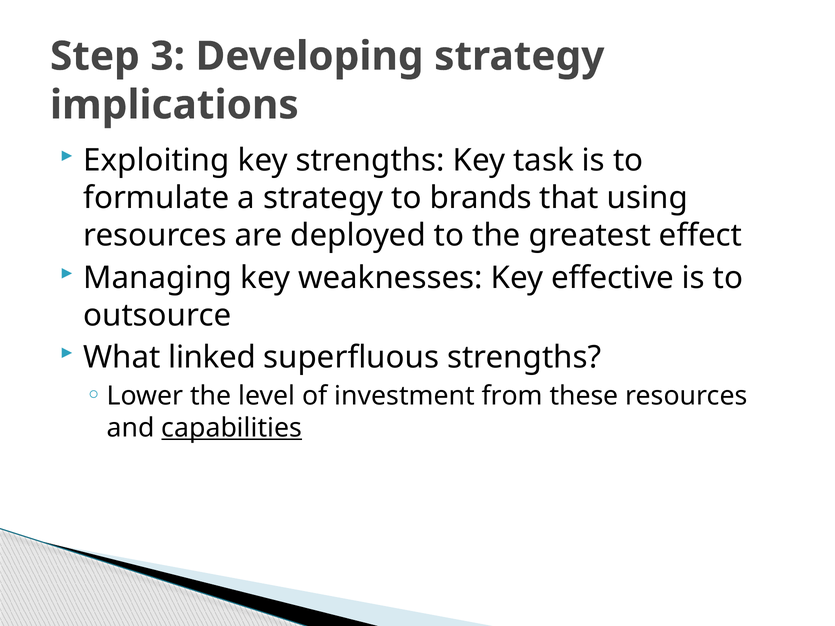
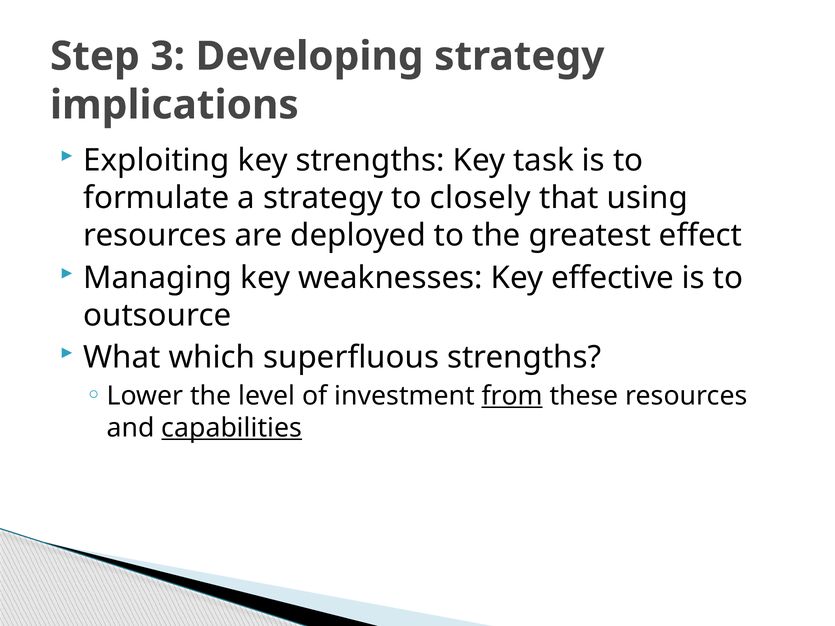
brands: brands -> closely
linked: linked -> which
from underline: none -> present
